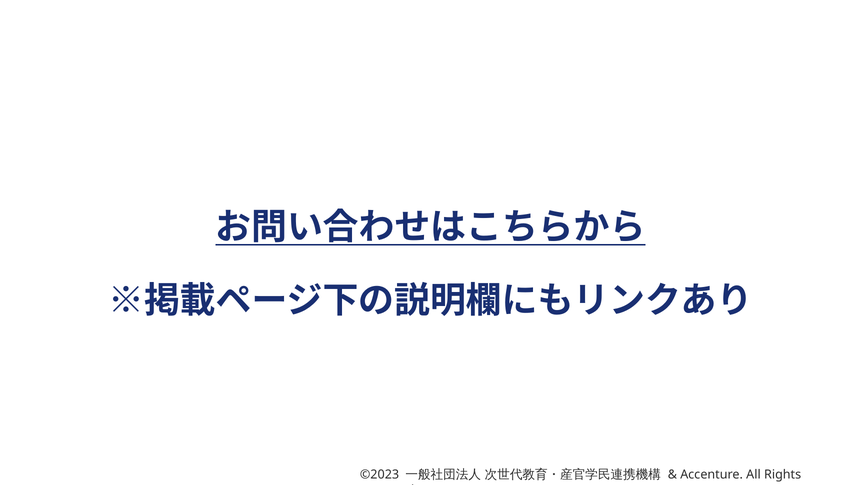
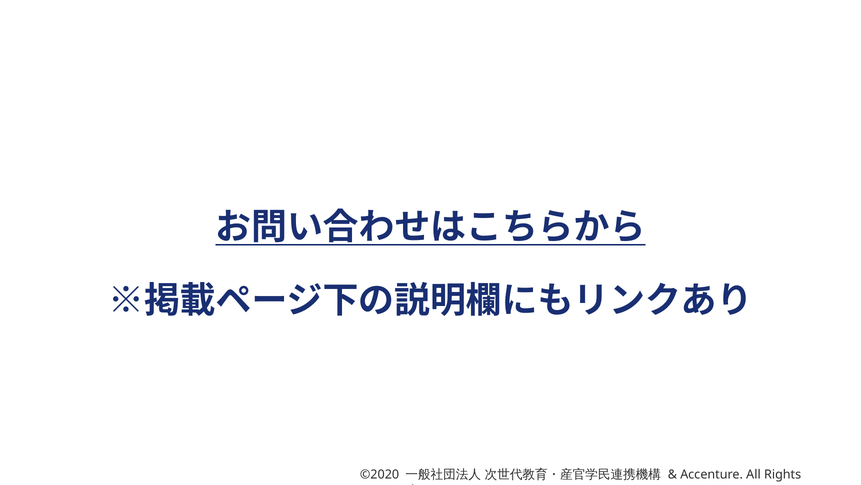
©2023: ©2023 -> ©2020
